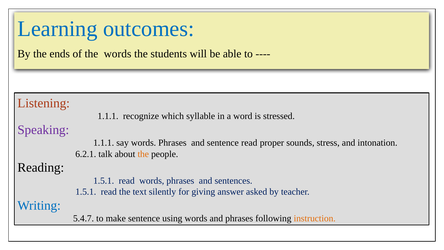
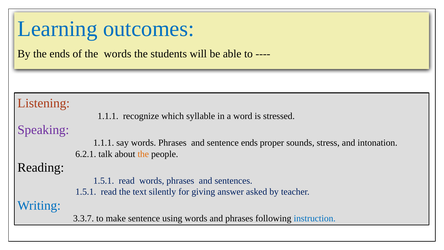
sentence read: read -> ends
5.4.7: 5.4.7 -> 3.3.7
instruction colour: orange -> blue
